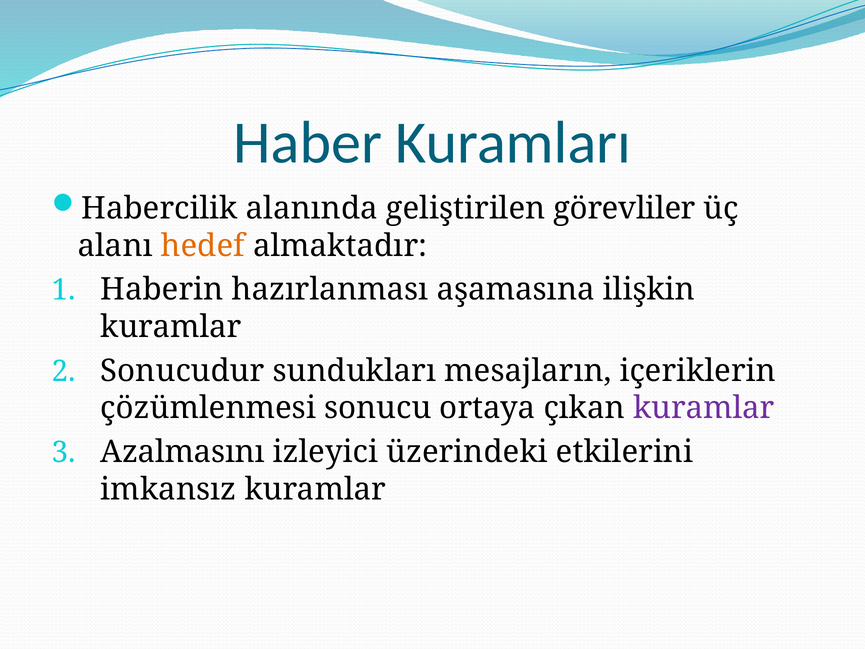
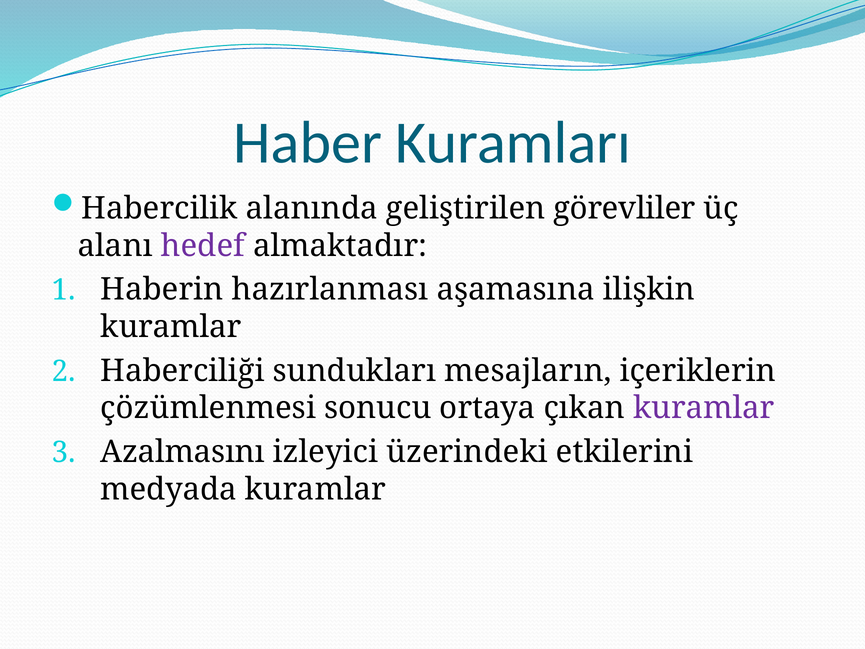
hedef colour: orange -> purple
Sonucudur: Sonucudur -> Haberciliği
imkansız: imkansız -> medyada
